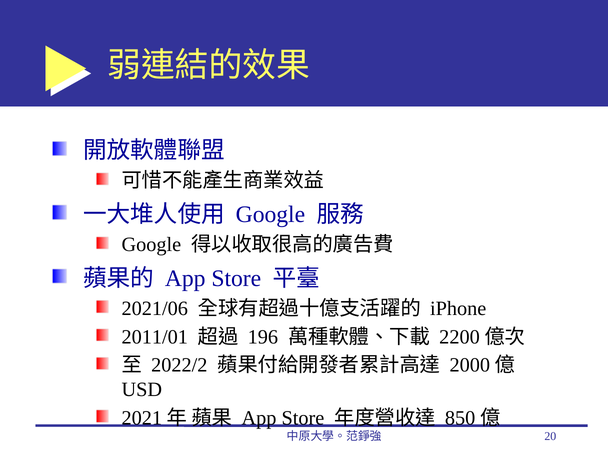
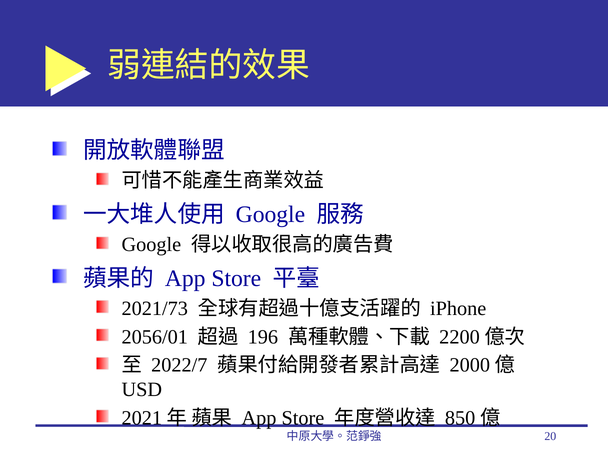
2021/06: 2021/06 -> 2021/73
2011/01: 2011/01 -> 2056/01
2022/2: 2022/2 -> 2022/7
